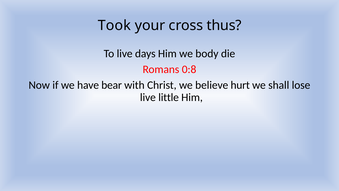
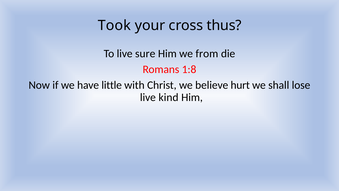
days: days -> sure
body: body -> from
0:8: 0:8 -> 1:8
bear: bear -> little
little: little -> kind
